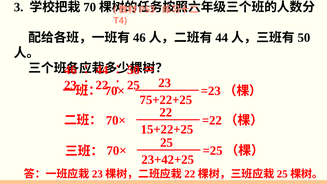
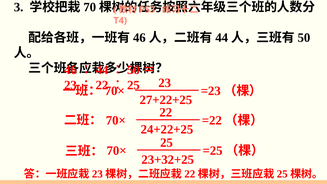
75+22+25: 75+22+25 -> 27+22+25
15+22+25: 15+22+25 -> 24+22+25
23+42+25: 23+42+25 -> 23+32+25
